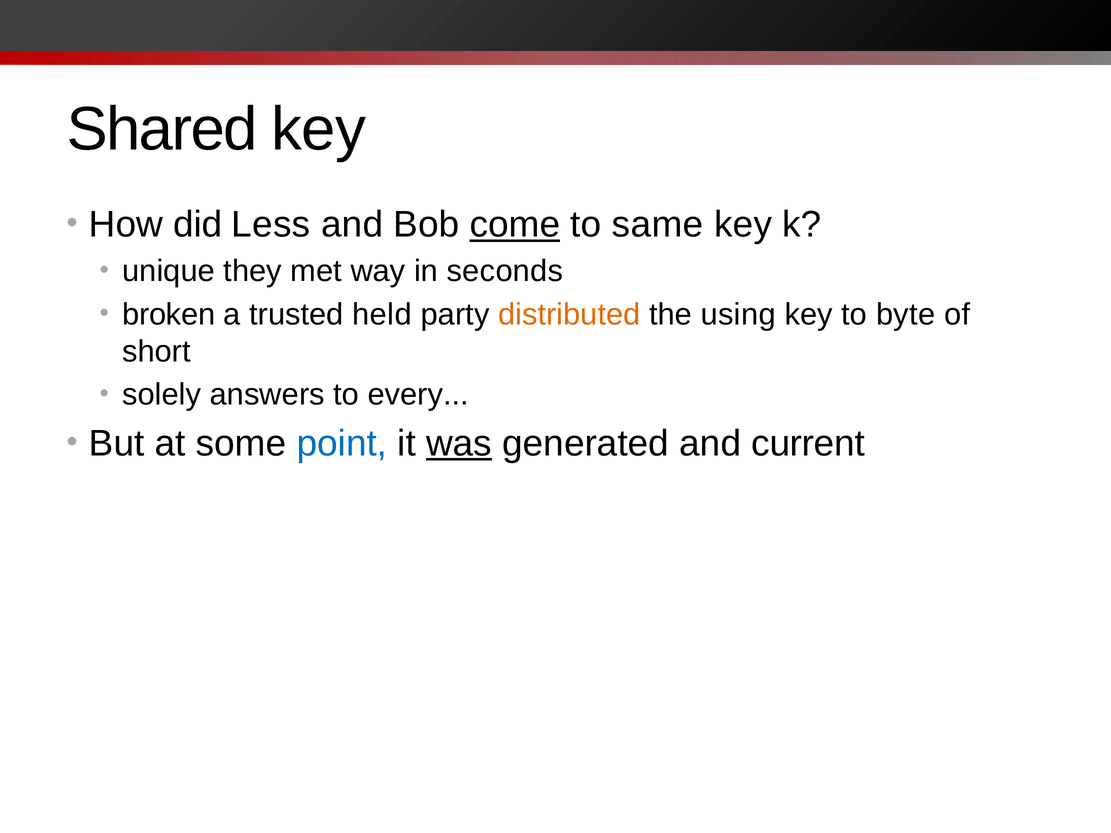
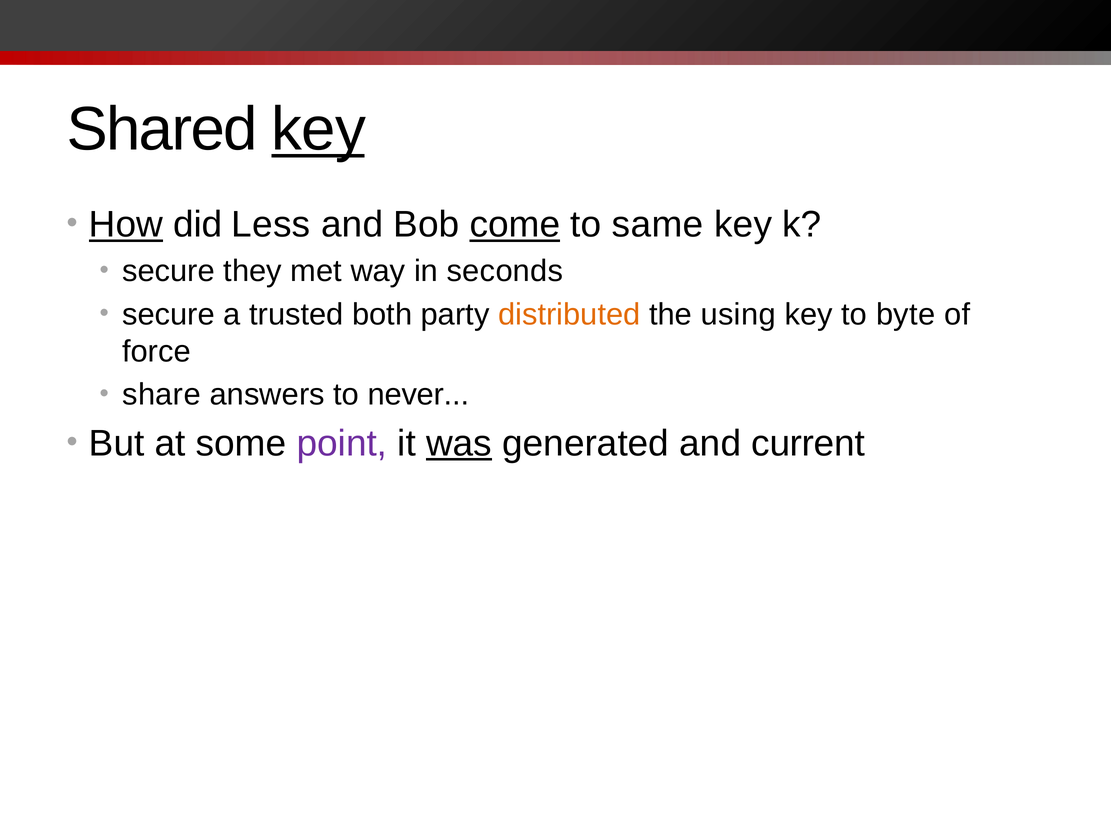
key at (319, 129) underline: none -> present
How underline: none -> present
unique at (169, 271): unique -> secure
broken at (169, 315): broken -> secure
held: held -> both
short: short -> force
solely: solely -> share
every: every -> never
point colour: blue -> purple
